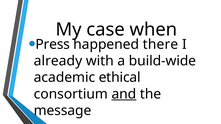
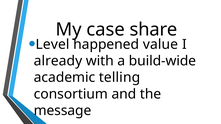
when: when -> share
Press: Press -> Level
there: there -> value
ethical: ethical -> telling
and underline: present -> none
